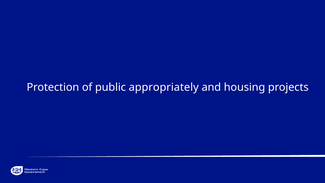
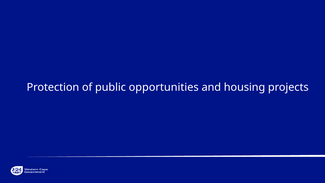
appropriately: appropriately -> opportunities
